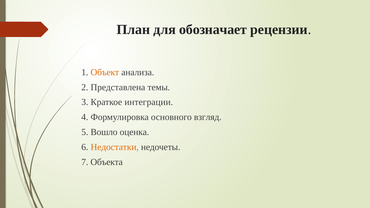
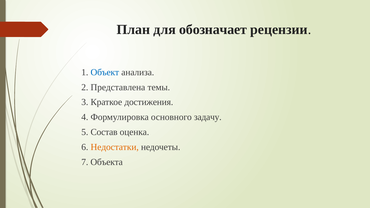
Объект colour: orange -> blue
интеграции: интеграции -> достижения
взгляд: взгляд -> задачу
Вошло: Вошло -> Состав
